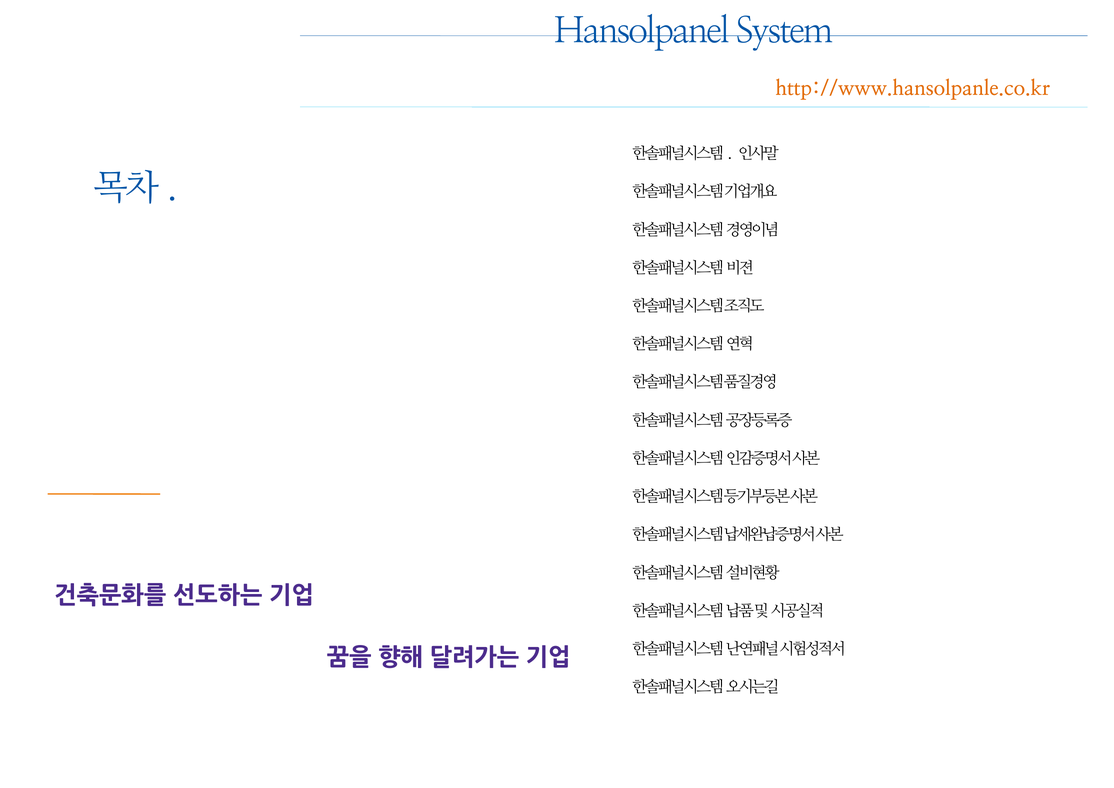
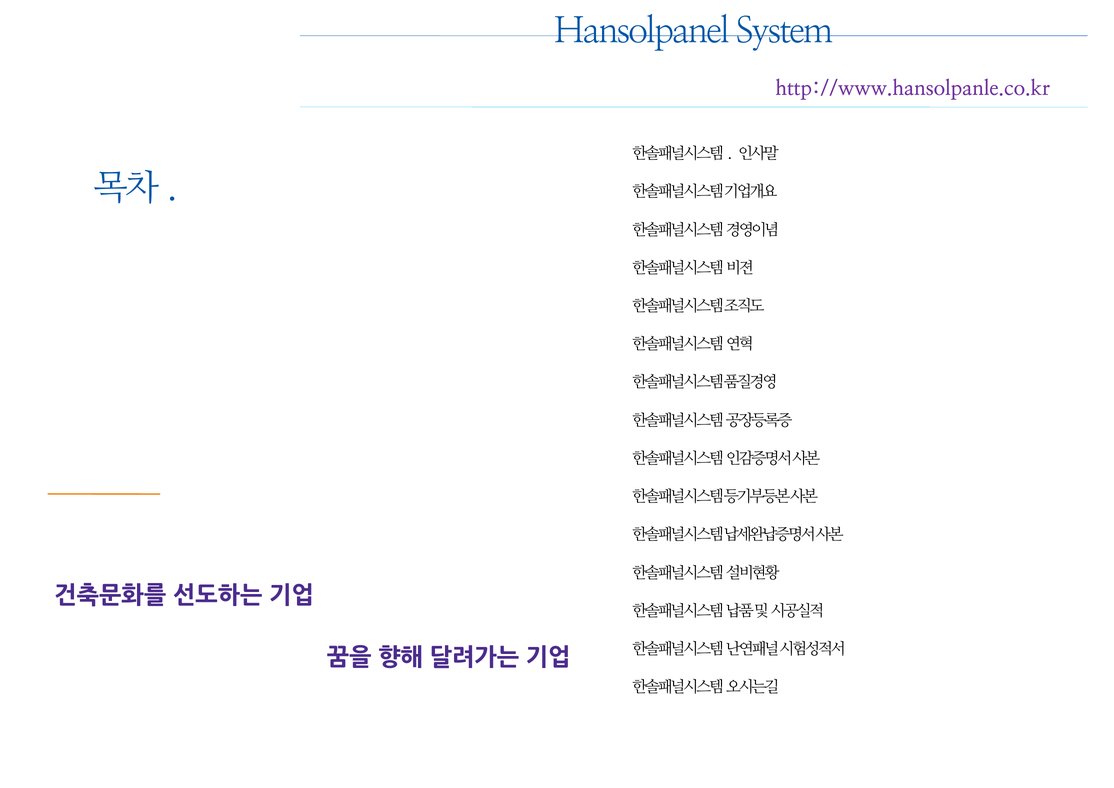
http://www.hansolpanle.co.kr colour: orange -> purple
